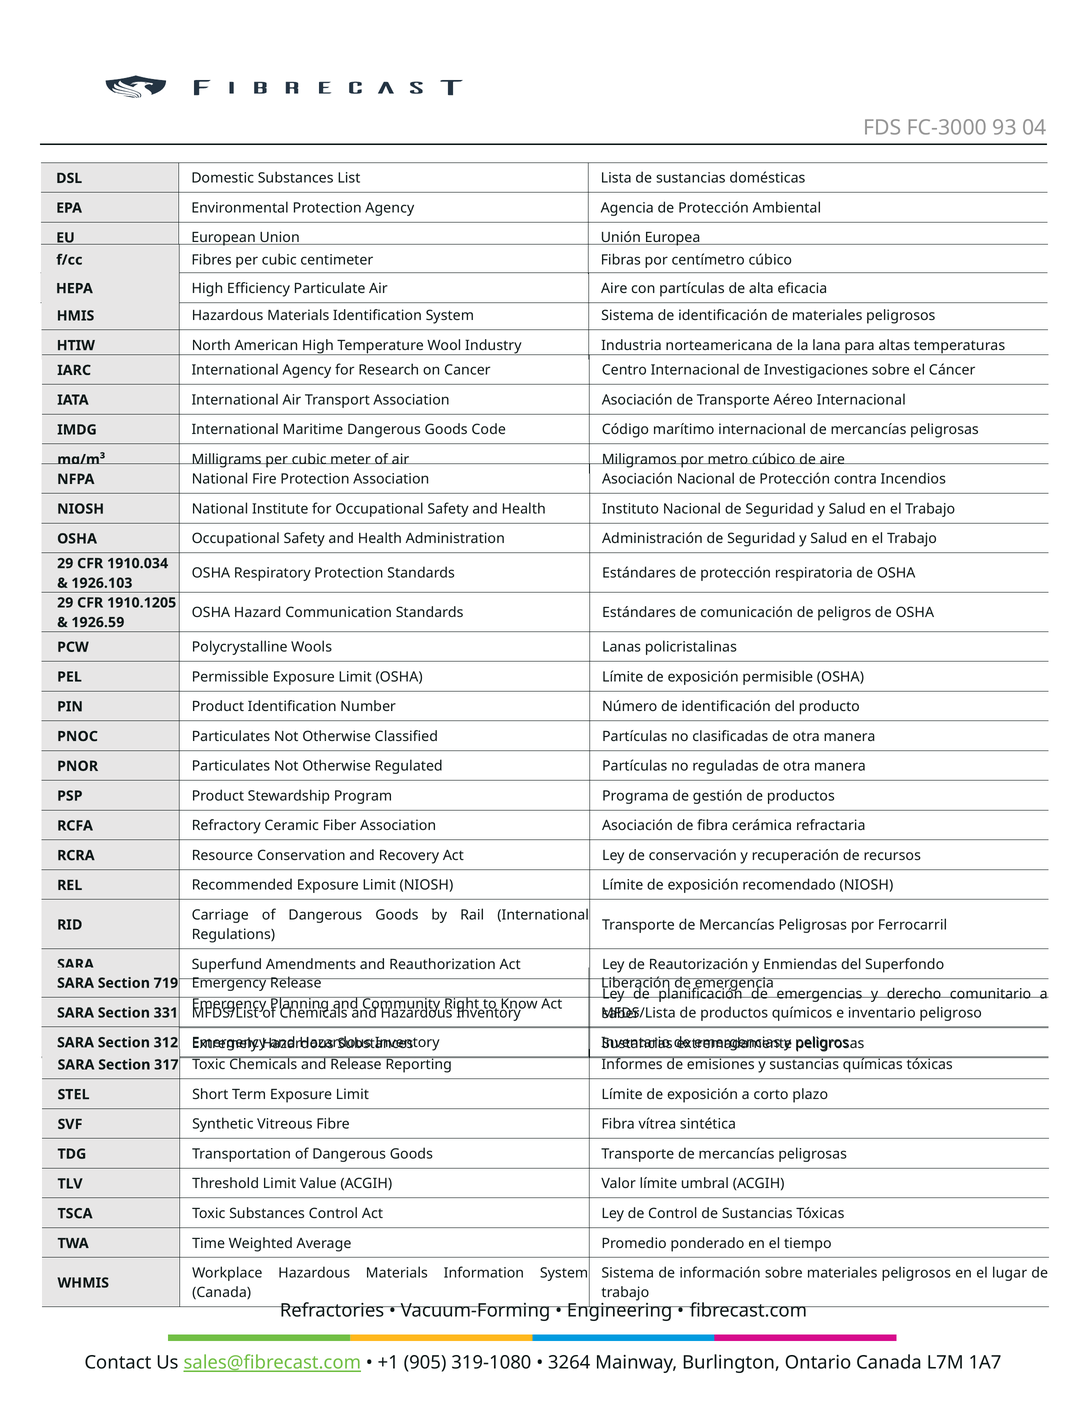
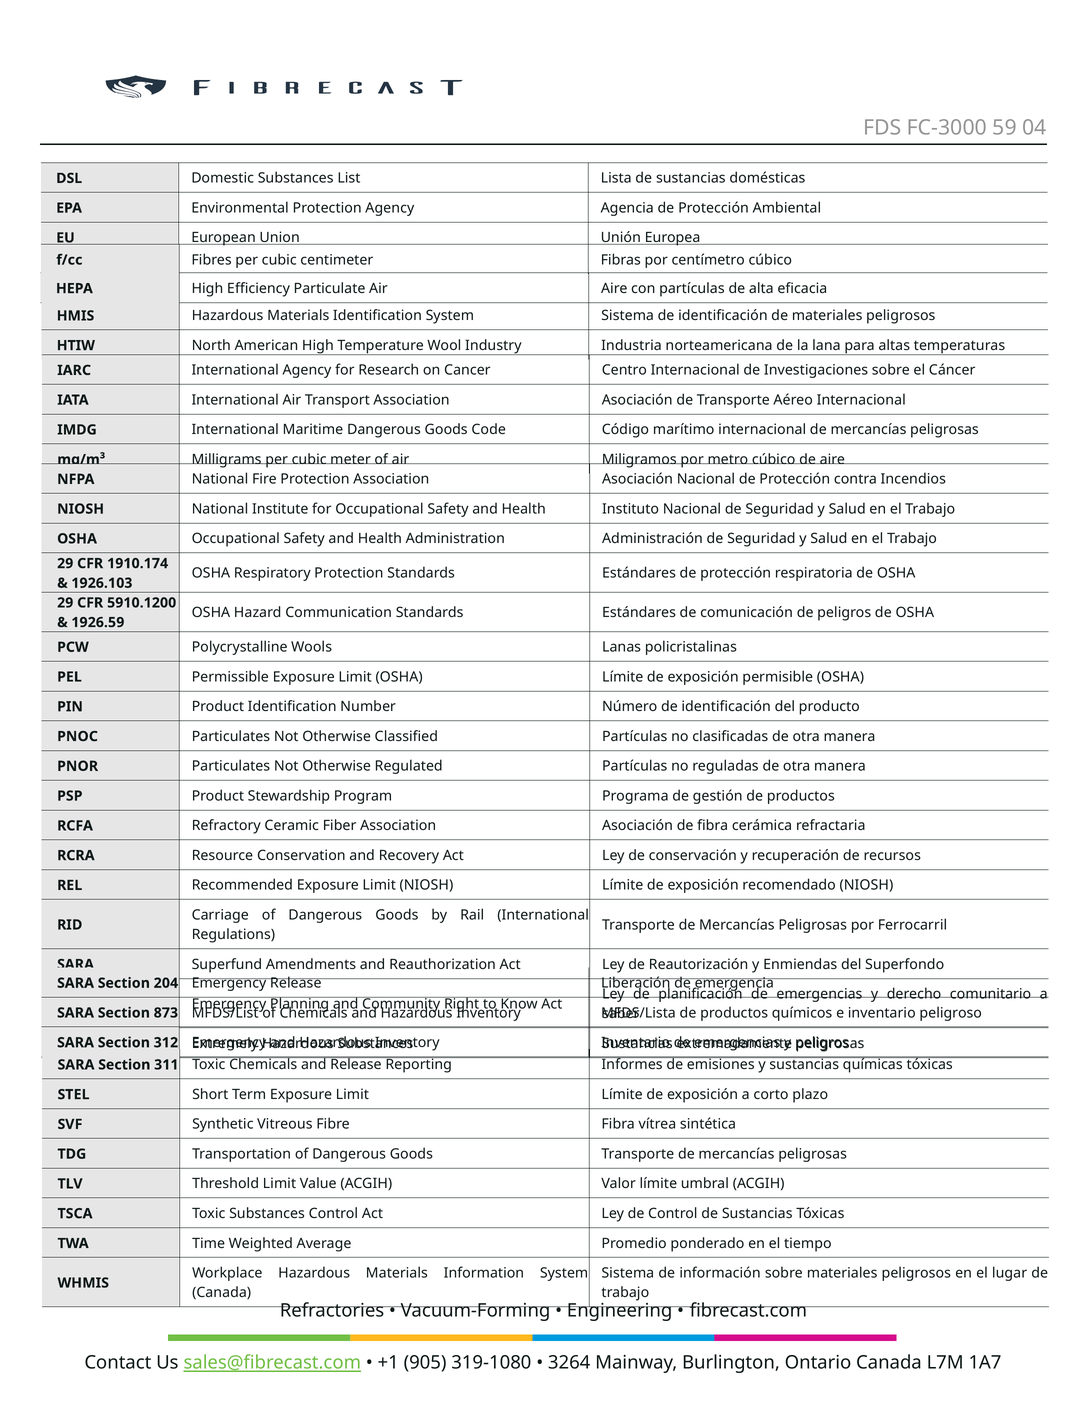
93: 93 -> 59
1910.034: 1910.034 -> 1910.174
1910.1205: 1910.1205 -> 5910.1200
719: 719 -> 204
331: 331 -> 873
317: 317 -> 311
